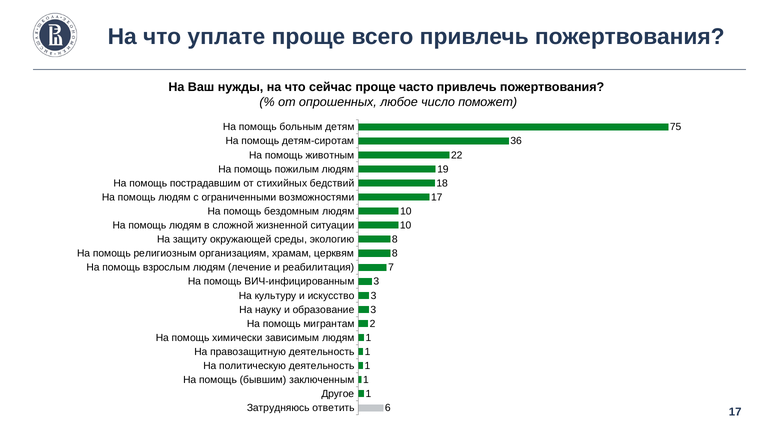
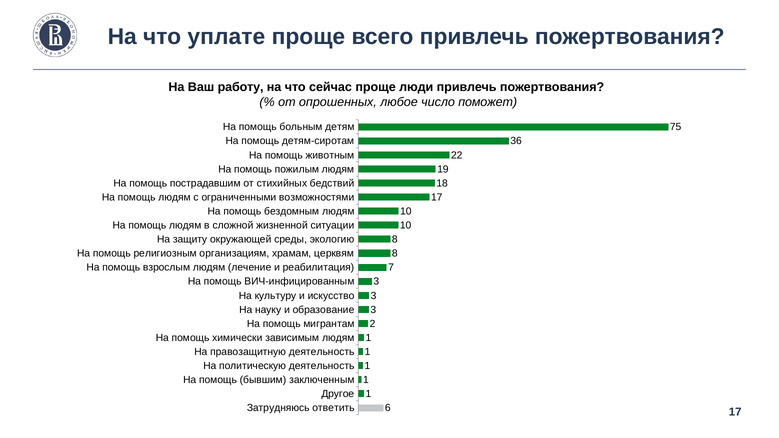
нужды: нужды -> работу
часто: часто -> люди
